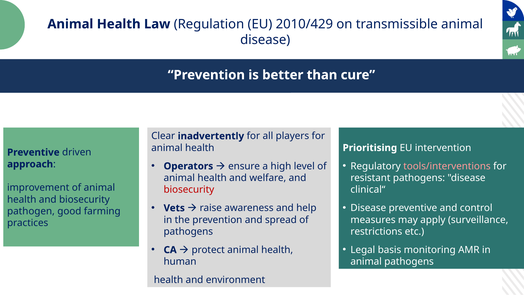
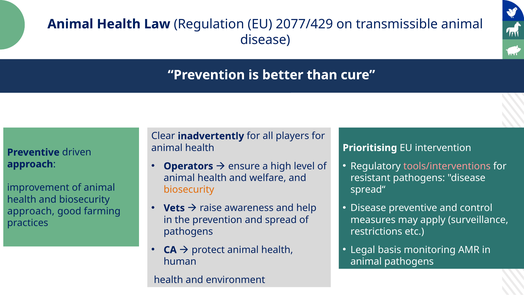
2010/429: 2010/429 -> 2077/429
biosecurity at (189, 190) colour: red -> orange
clinical“: clinical“ -> spread“
pathogen at (31, 211): pathogen -> approach
